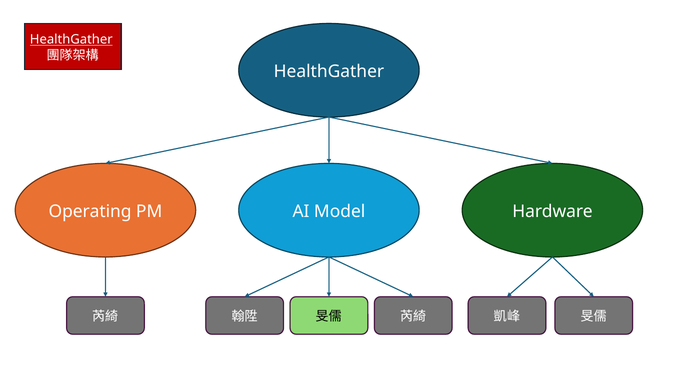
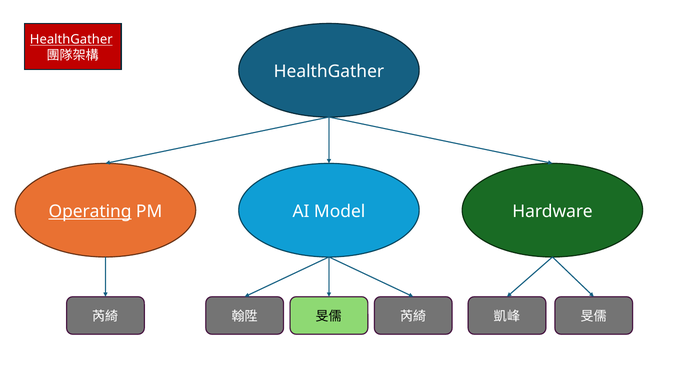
Operating underline: none -> present
